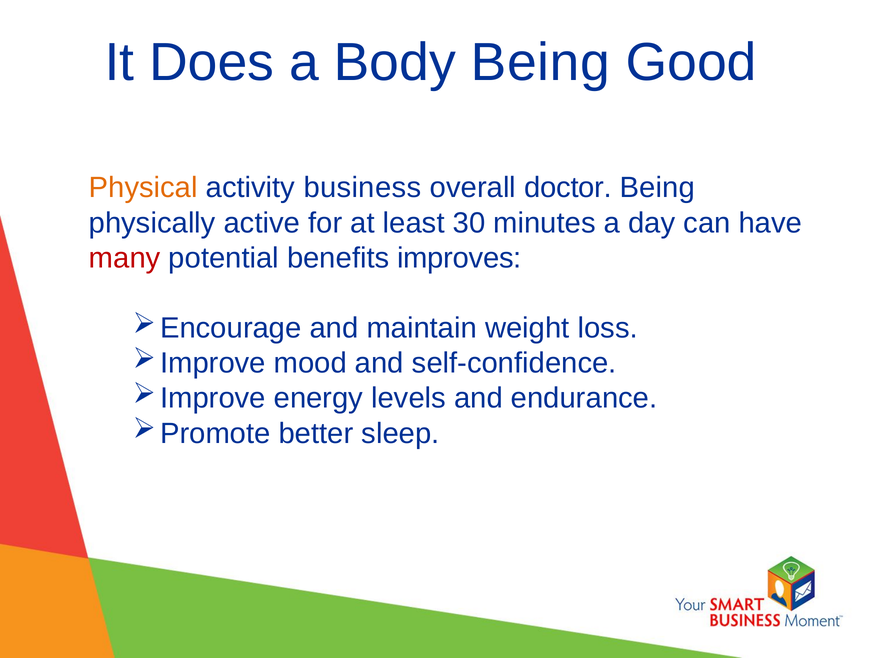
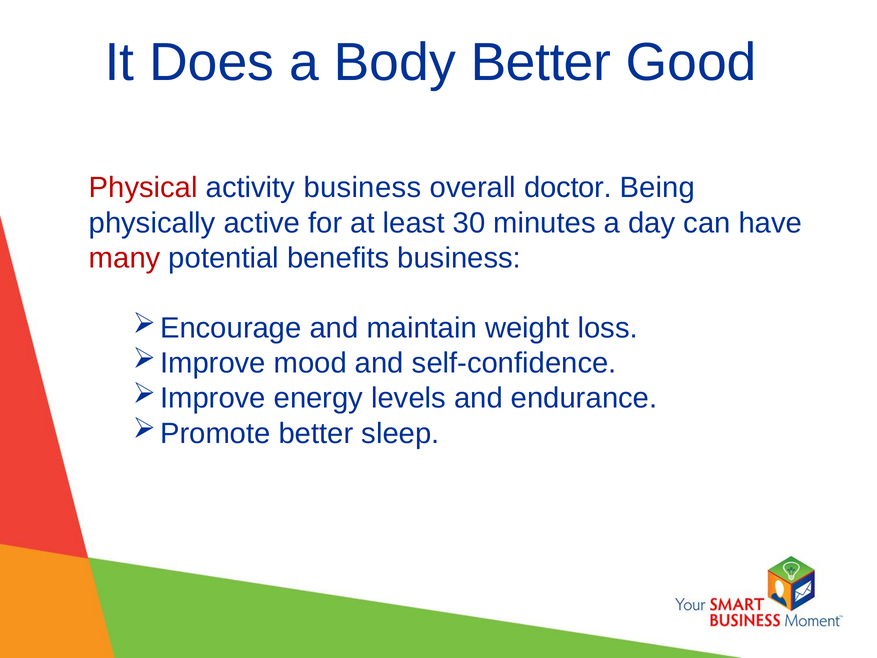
Body Being: Being -> Better
Physical colour: orange -> red
benefits improves: improves -> business
